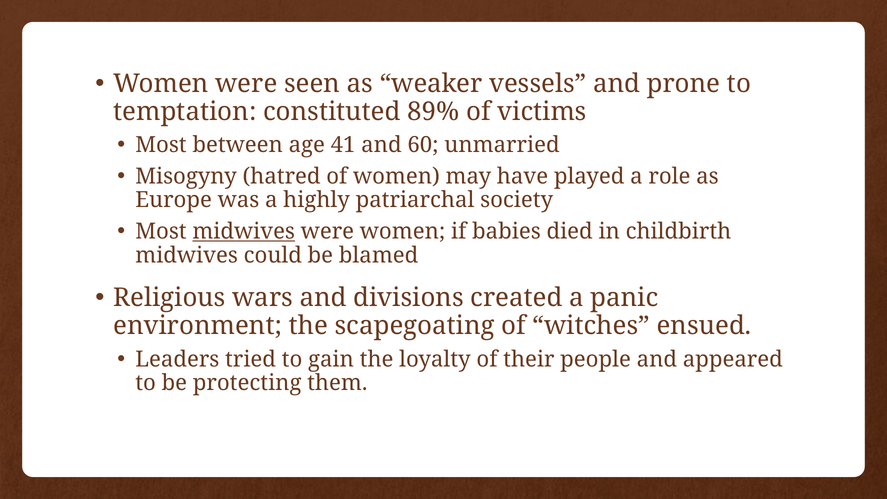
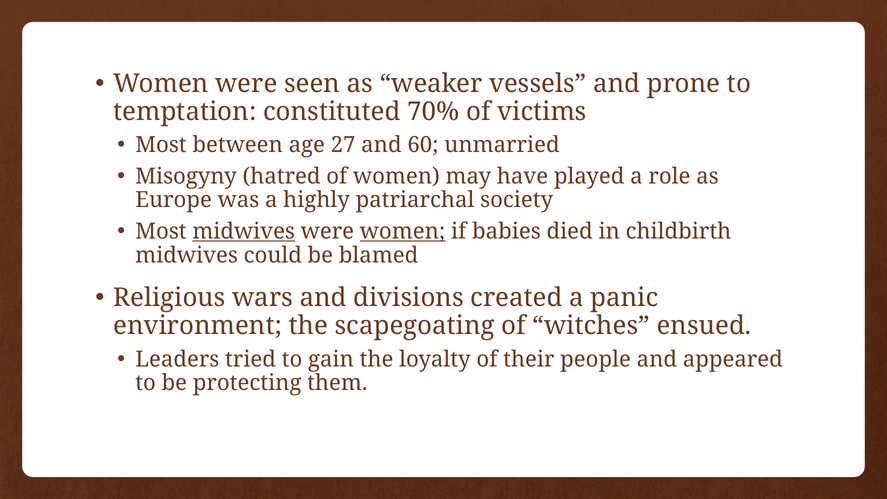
89%: 89% -> 70%
41: 41 -> 27
women at (403, 232) underline: none -> present
